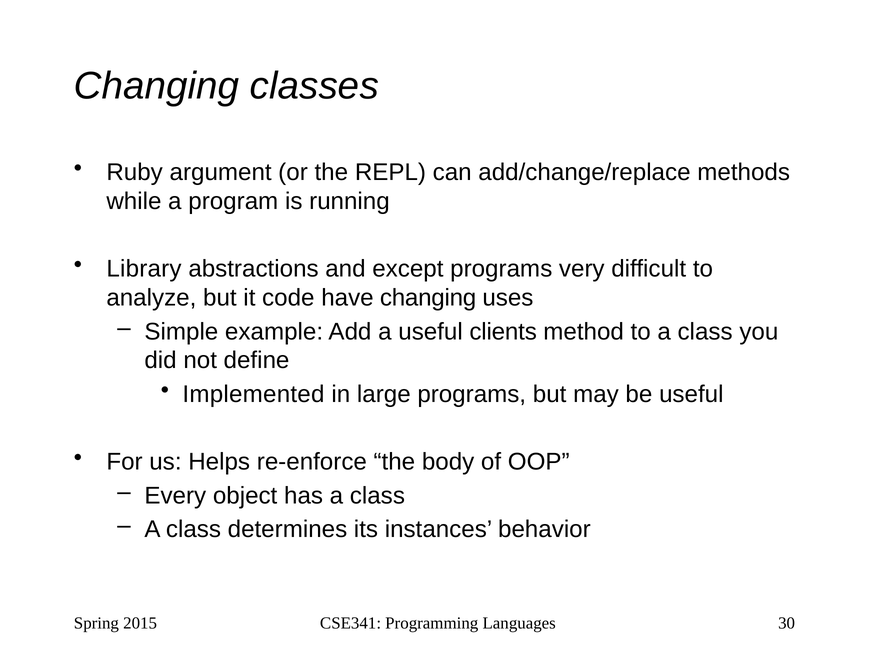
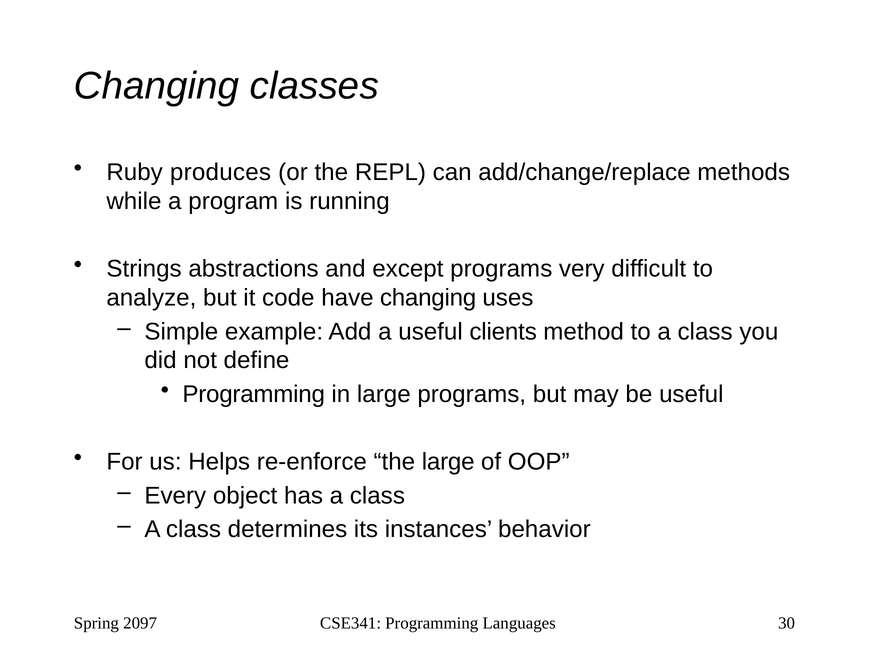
argument: argument -> produces
Library: Library -> Strings
Implemented at (253, 395): Implemented -> Programming
the body: body -> large
2015: 2015 -> 2097
